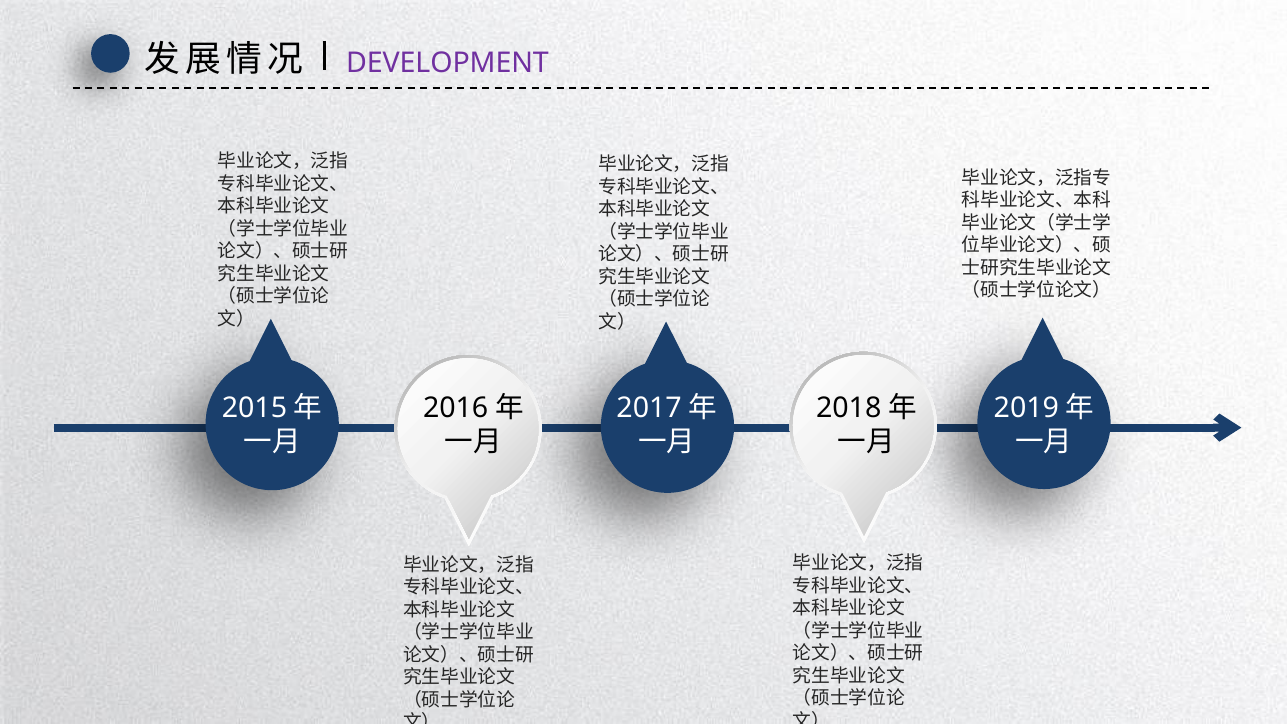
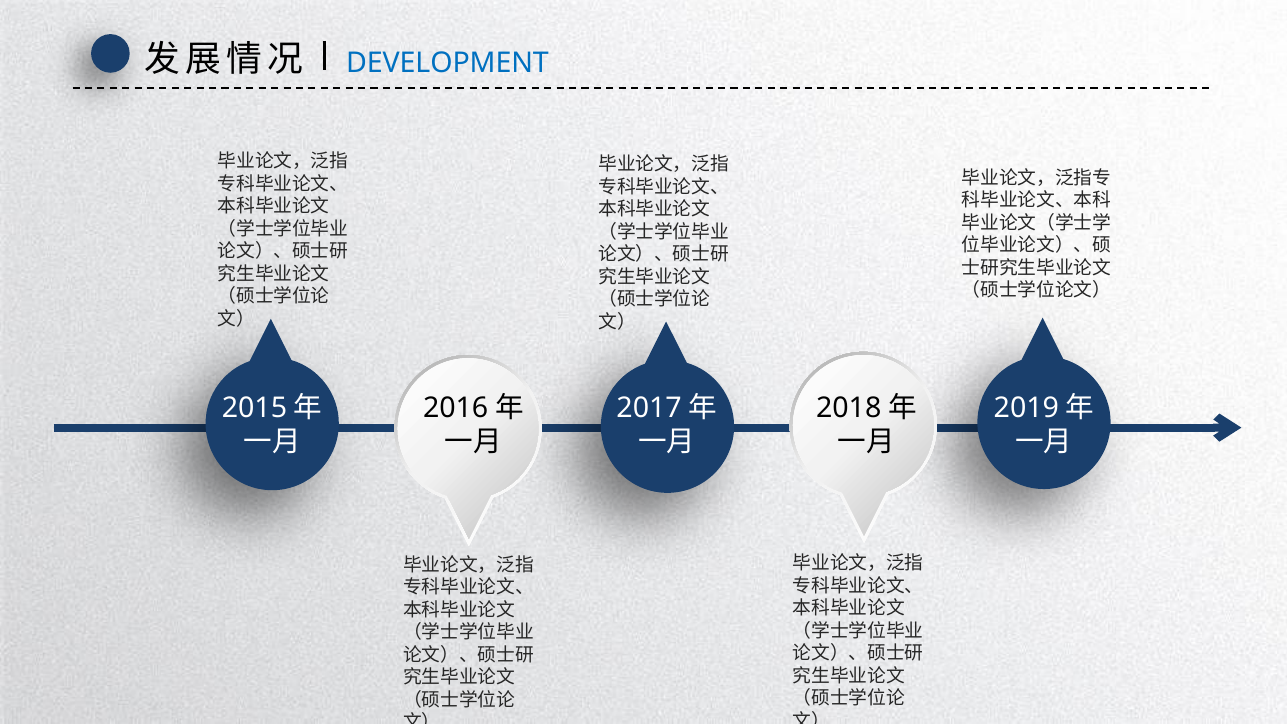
DEVELOPMENT colour: purple -> blue
